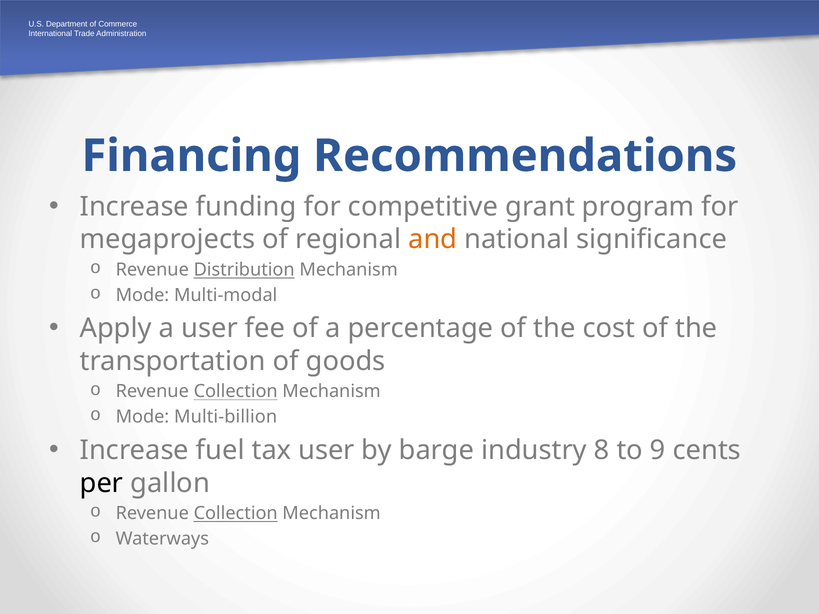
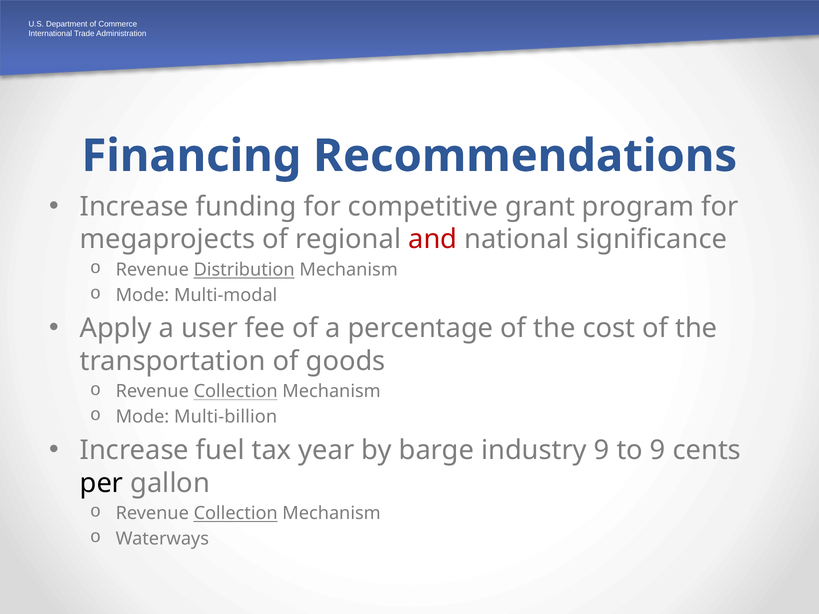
and colour: orange -> red
tax user: user -> year
industry 8: 8 -> 9
